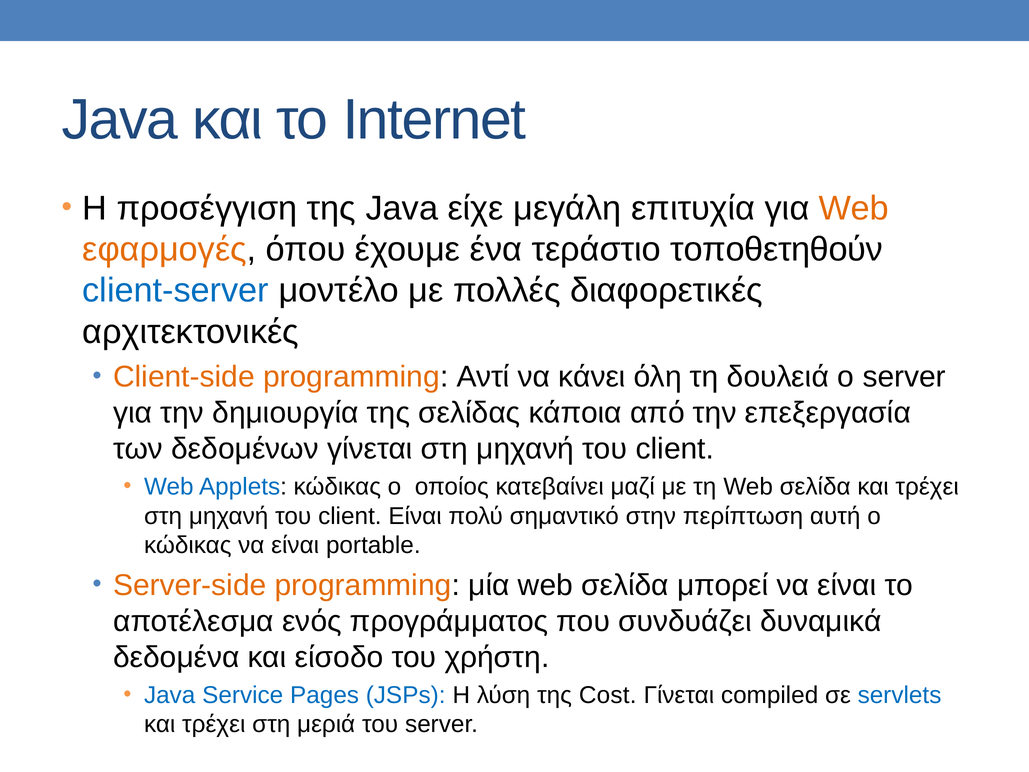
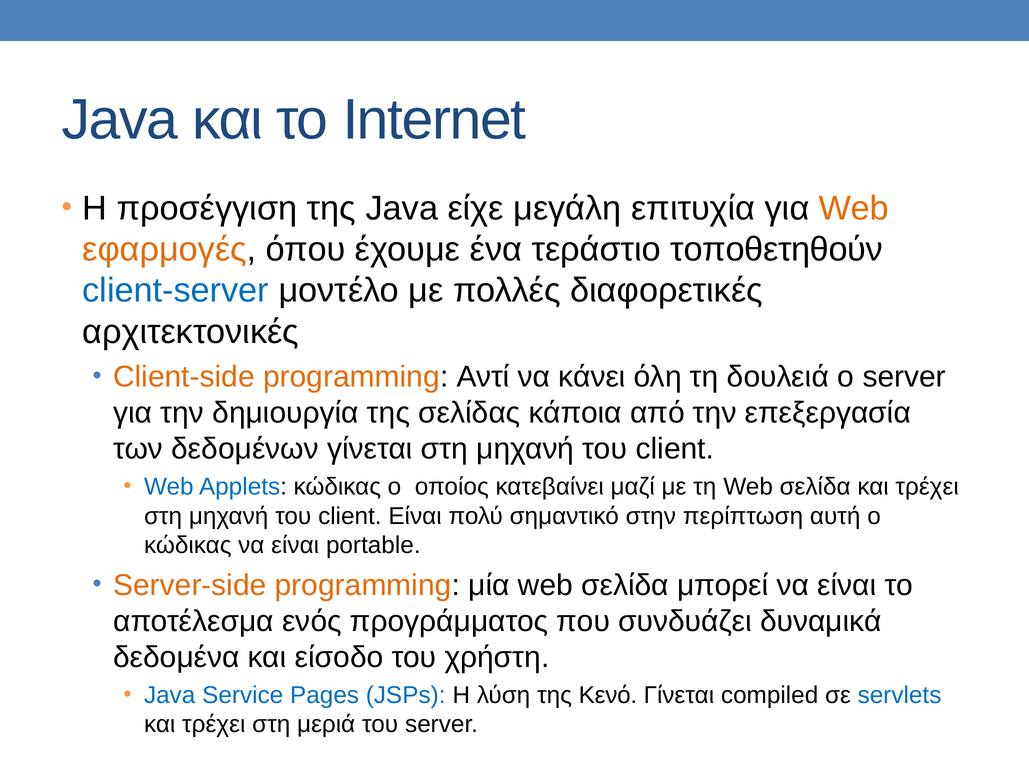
Cost: Cost -> Κενό
